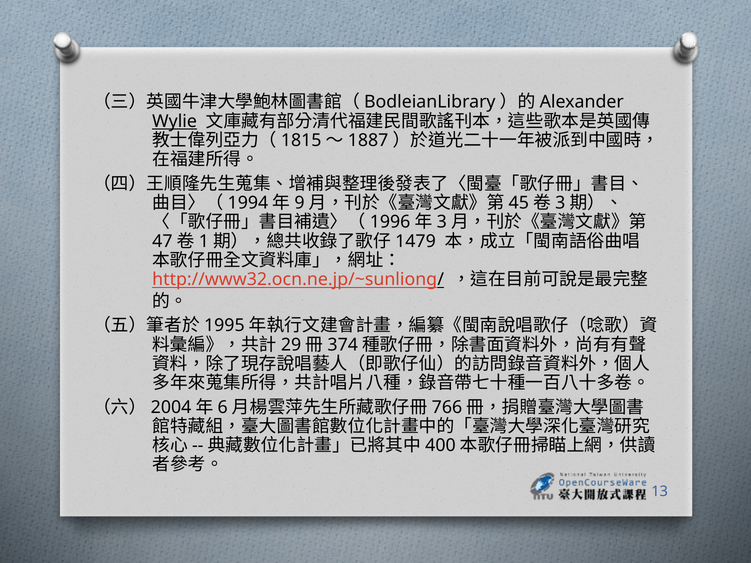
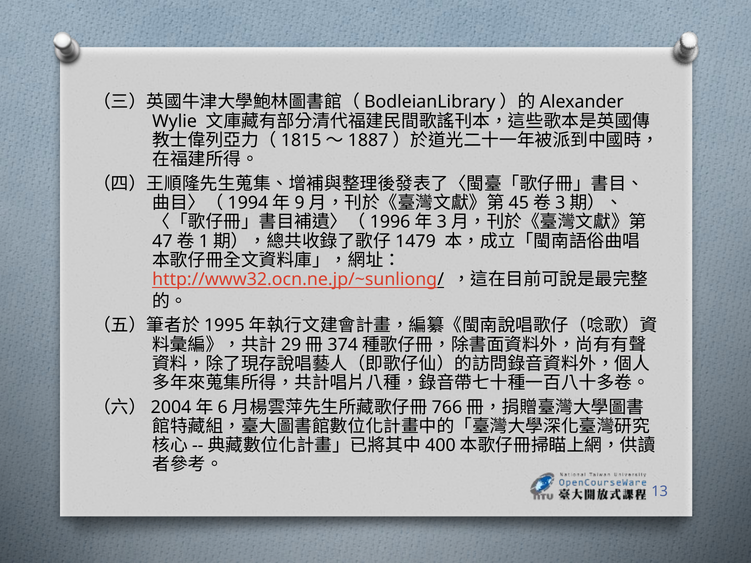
Wylie underline: present -> none
